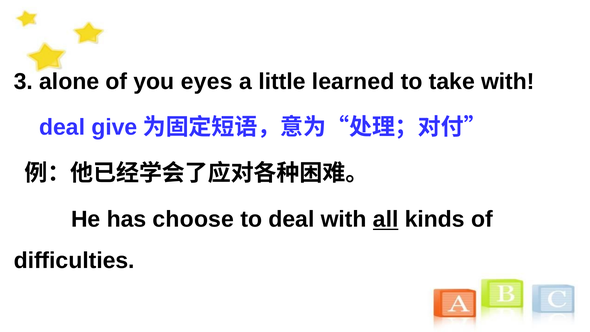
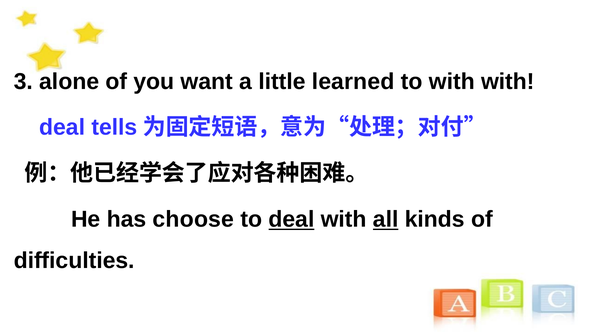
eyes: eyes -> want
to take: take -> with
give: give -> tells
deal at (291, 219) underline: none -> present
